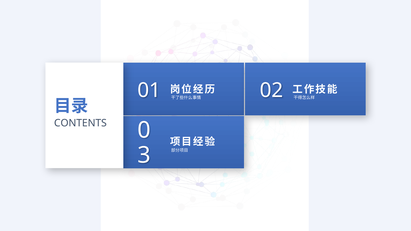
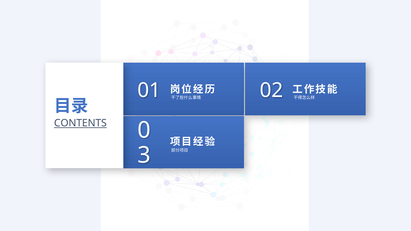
CONTENTS underline: none -> present
